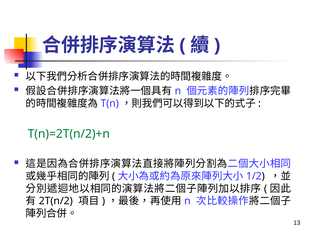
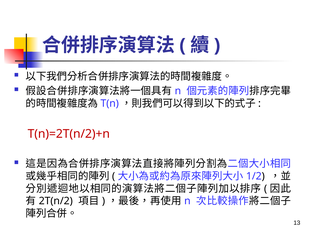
T(n)=2T(n/2)+n colour: green -> red
